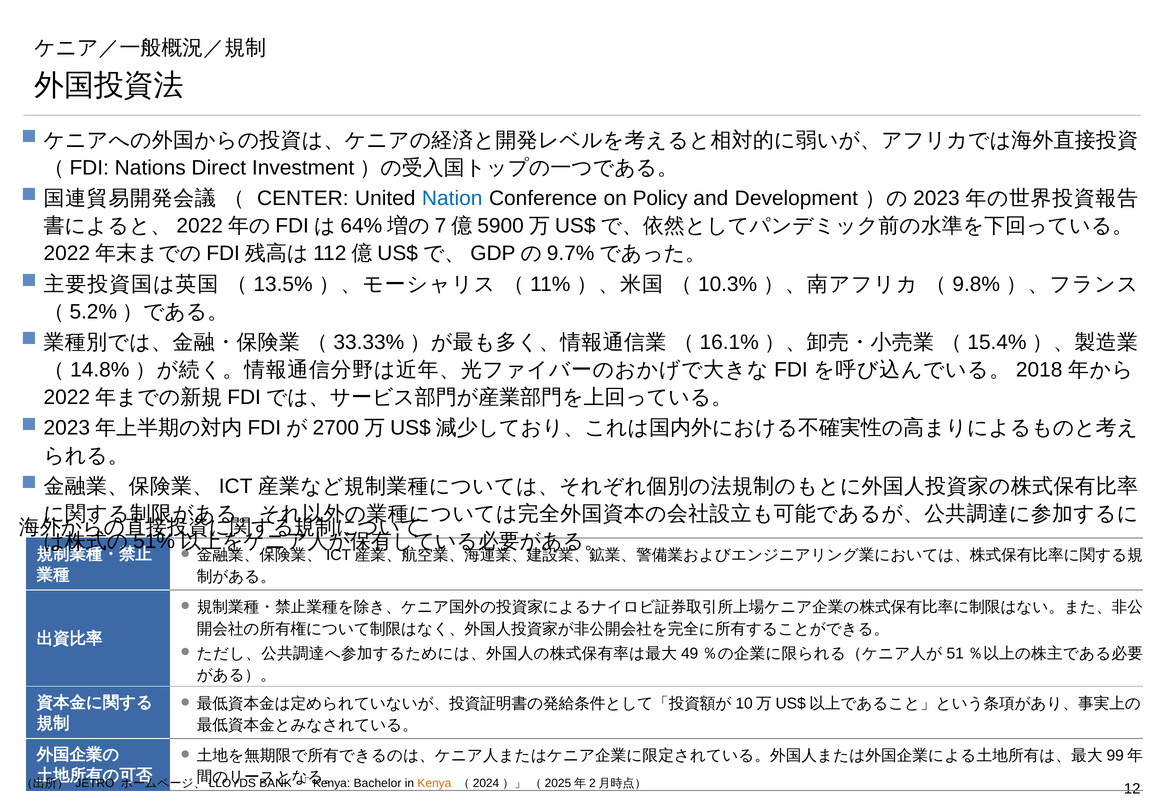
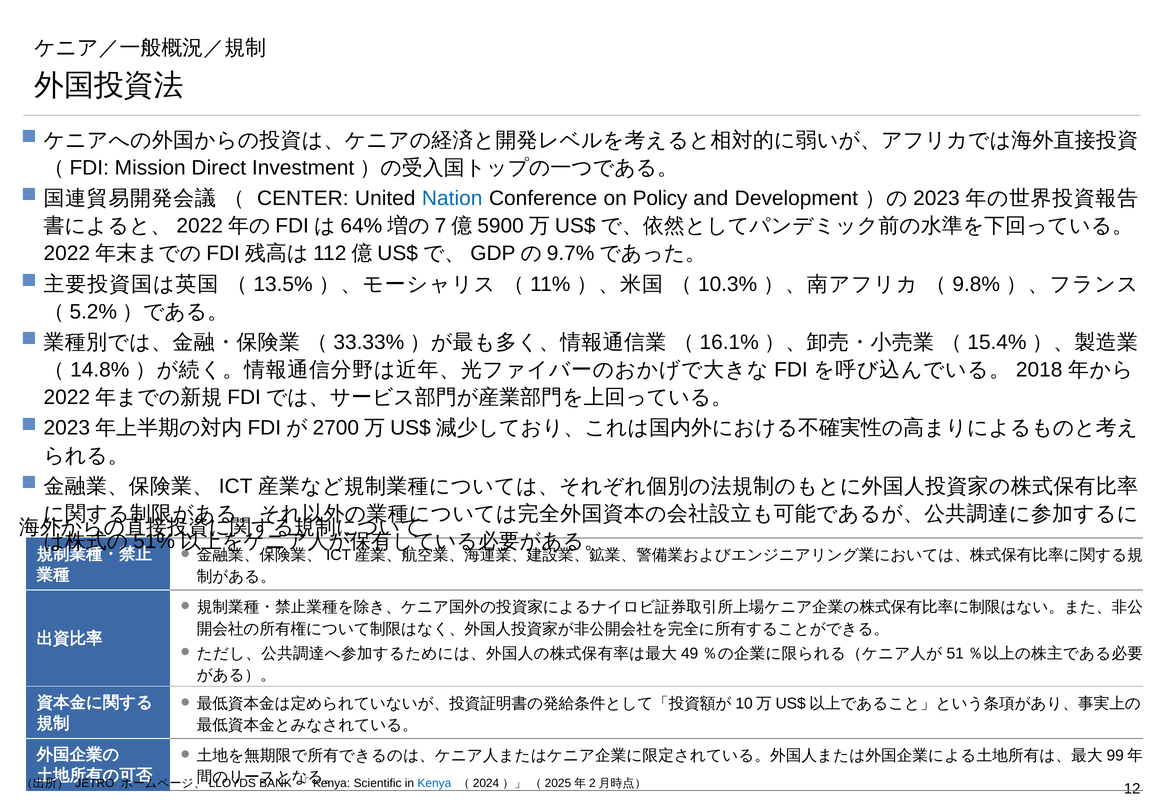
Nations: Nations -> Mission
Bachelor: Bachelor -> Scientific
Kenya colour: orange -> blue
